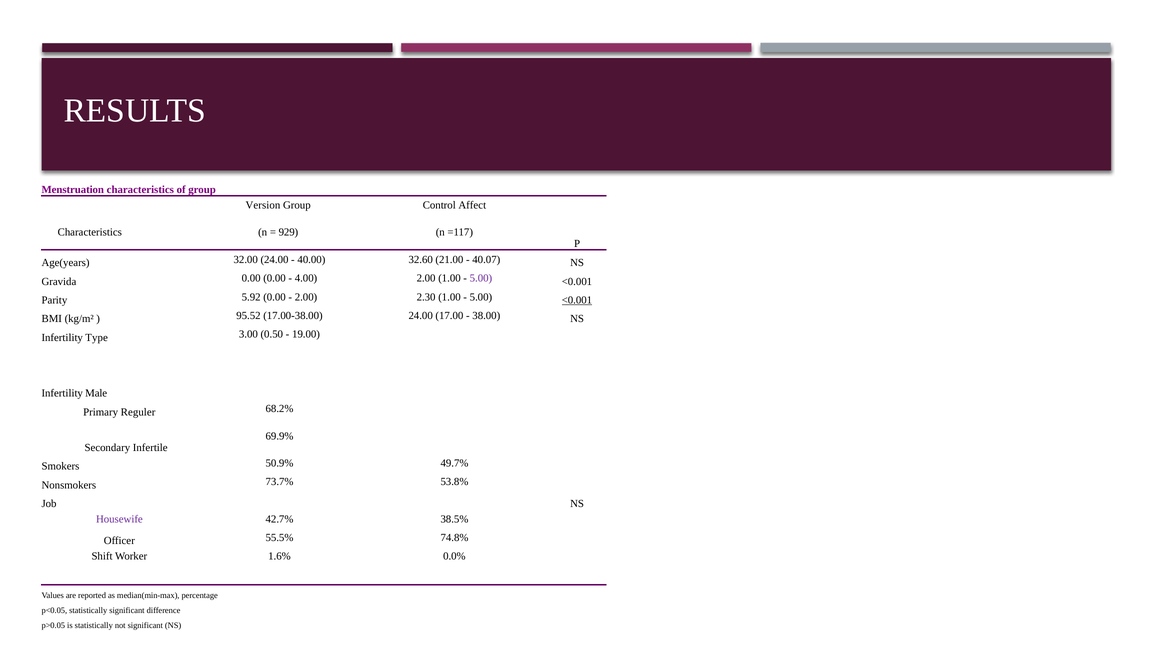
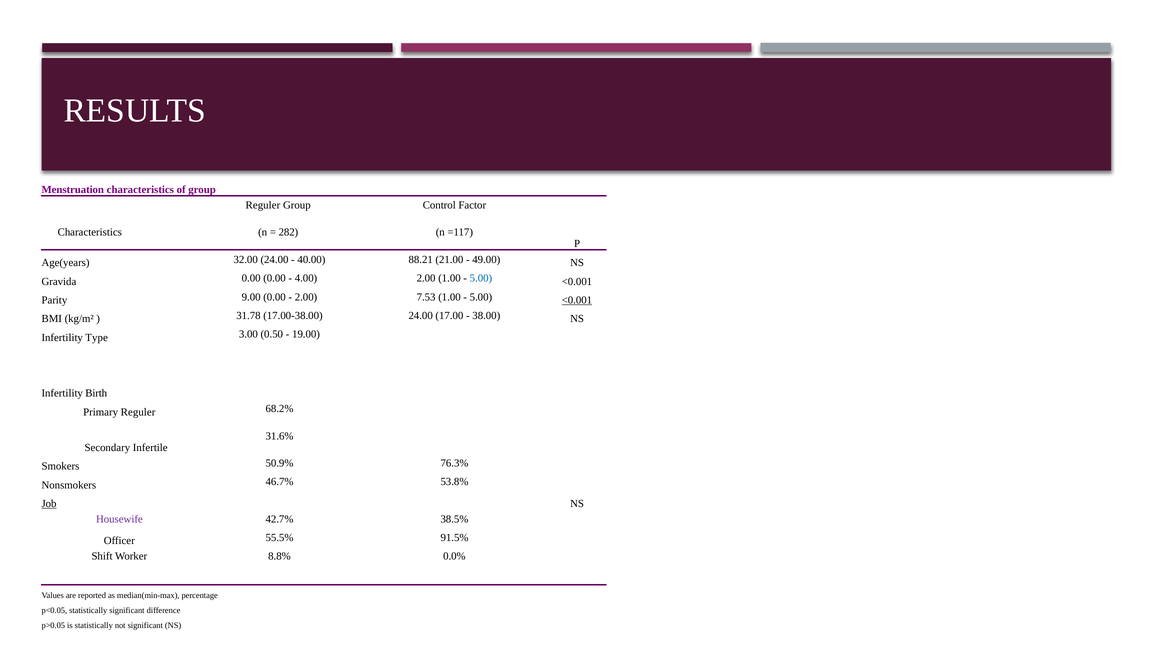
Version at (263, 205): Version -> Reguler
Affect: Affect -> Factor
929: 929 -> 282
32.60: 32.60 -> 88.21
40.07: 40.07 -> 49.00
5.00 at (481, 279) colour: purple -> blue
5.92: 5.92 -> 9.00
2.30: 2.30 -> 7.53
95.52: 95.52 -> 31.78
Male: Male -> Birth
69.9%: 69.9% -> 31.6%
49.7%: 49.7% -> 76.3%
73.7%: 73.7% -> 46.7%
Job underline: none -> present
74.8%: 74.8% -> 91.5%
1.6%: 1.6% -> 8.8%
